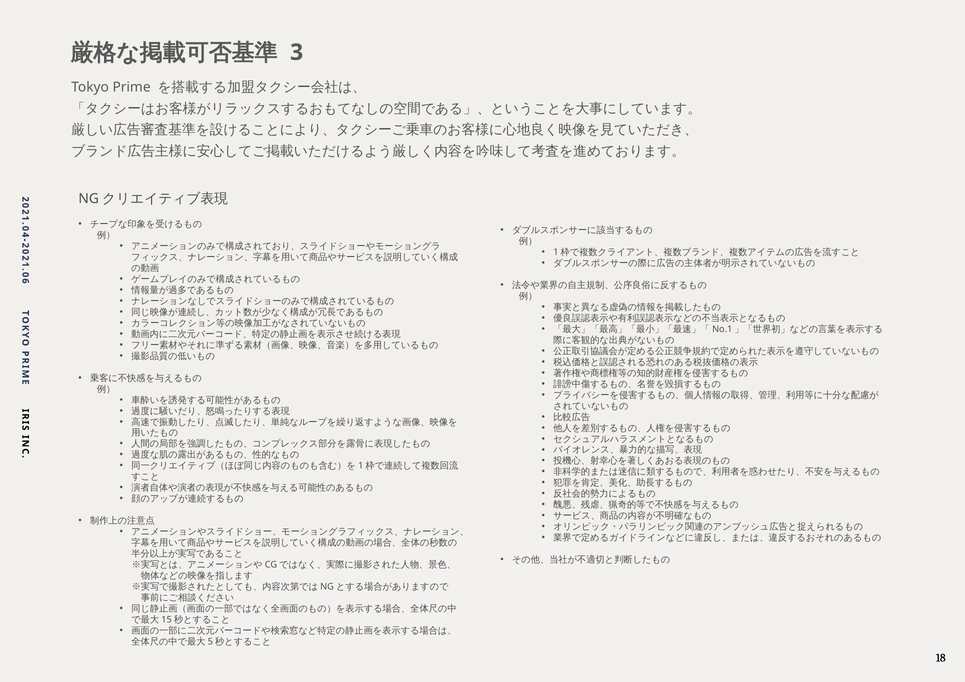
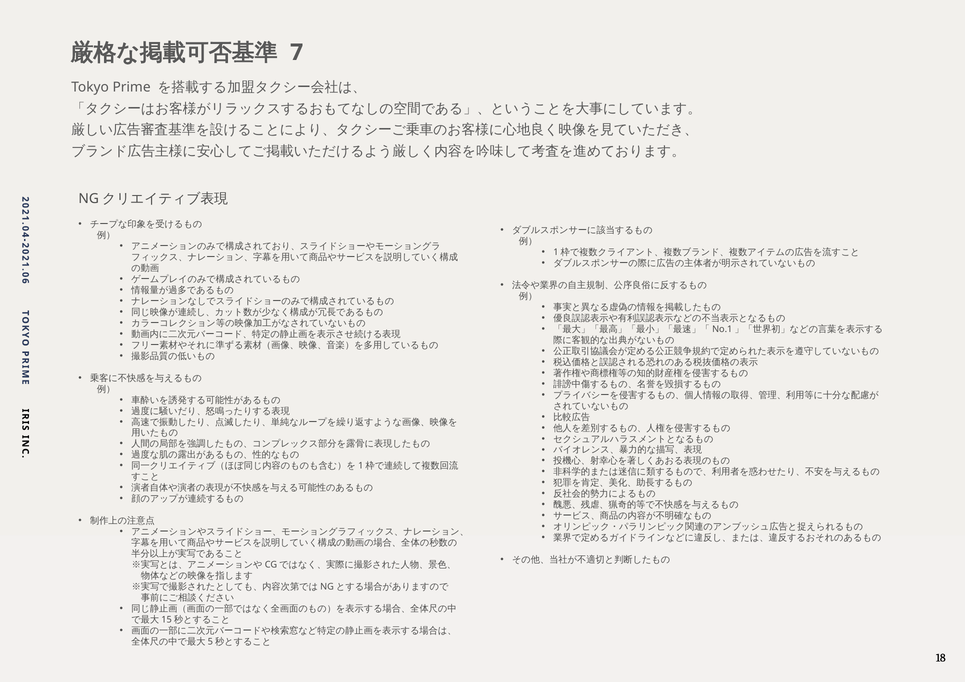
3: 3 -> 7
